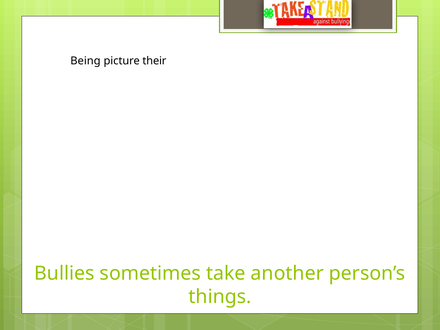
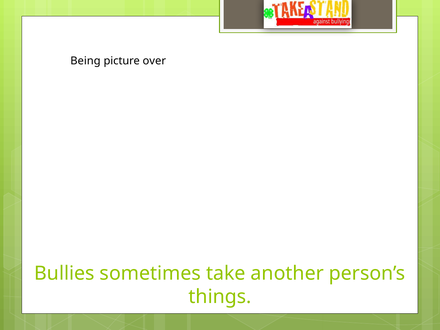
their: their -> over
